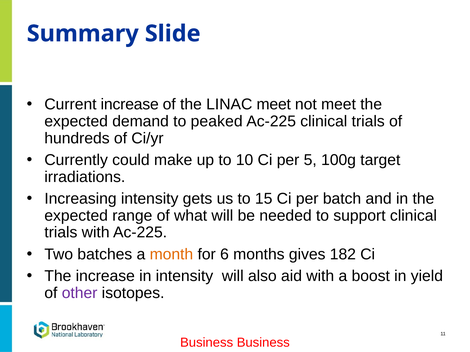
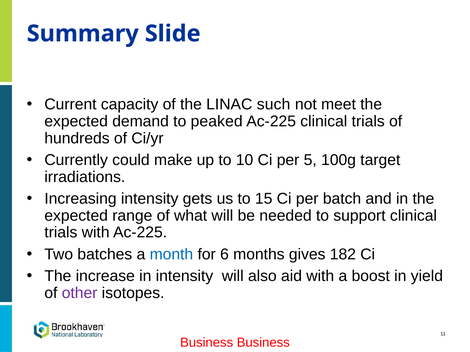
Current increase: increase -> capacity
LINAC meet: meet -> such
month colour: orange -> blue
